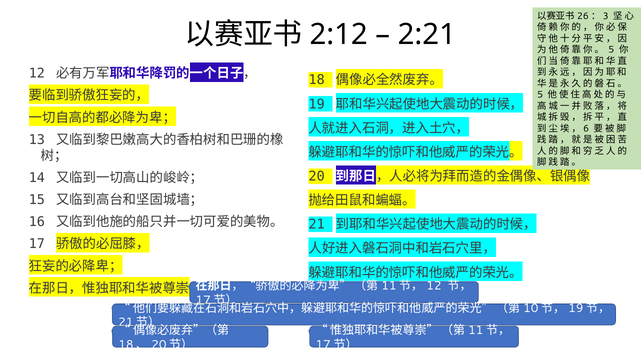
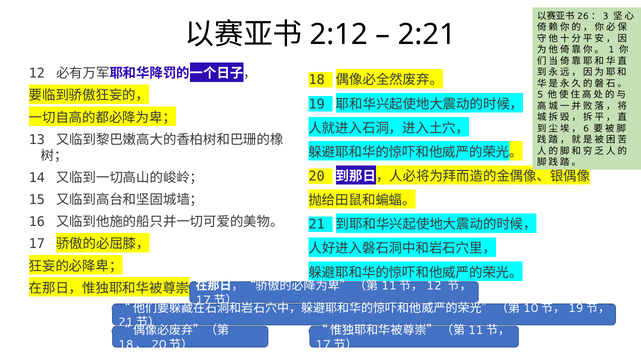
5 at (611, 50): 5 -> 1
